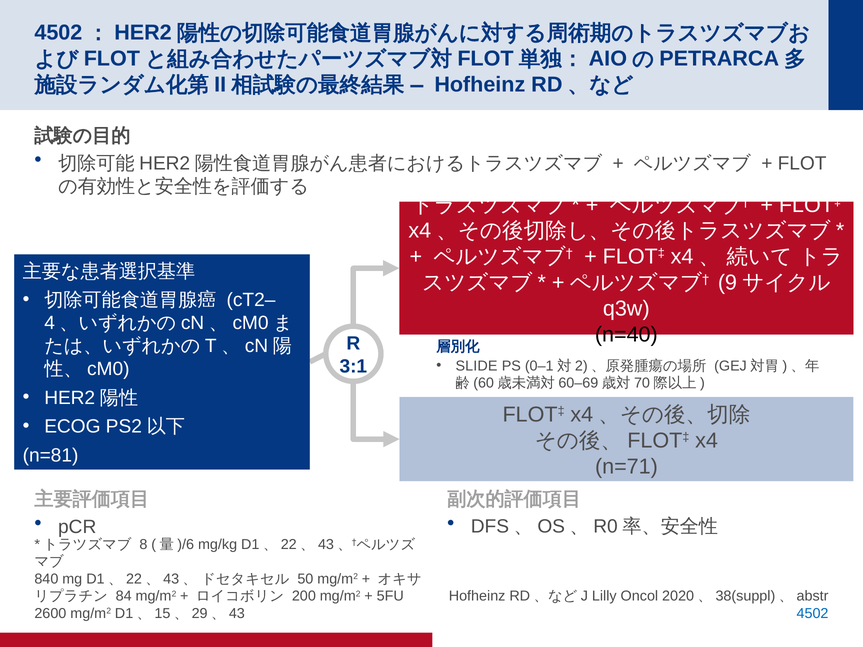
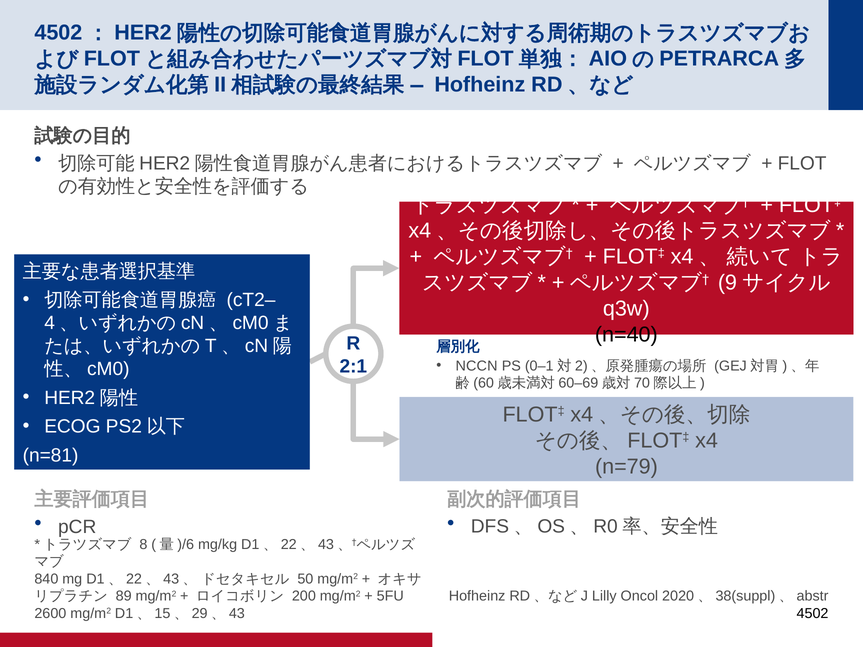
3:1: 3:1 -> 2:1
SLIDE: SLIDE -> NCCN
n=71: n=71 -> n=79
84: 84 -> 89
4502 colour: blue -> black
